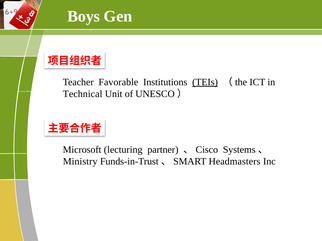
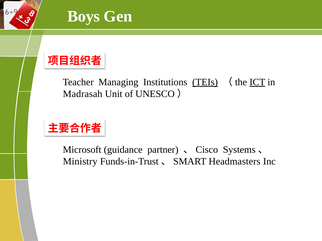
Favorable: Favorable -> Managing
ICT underline: none -> present
Technical: Technical -> Madrasah
lecturing: lecturing -> guidance
